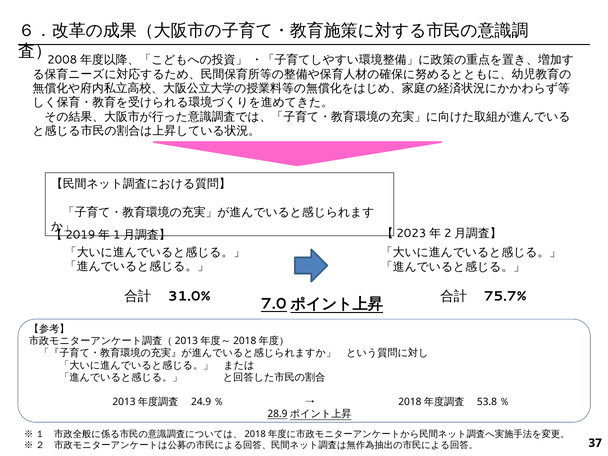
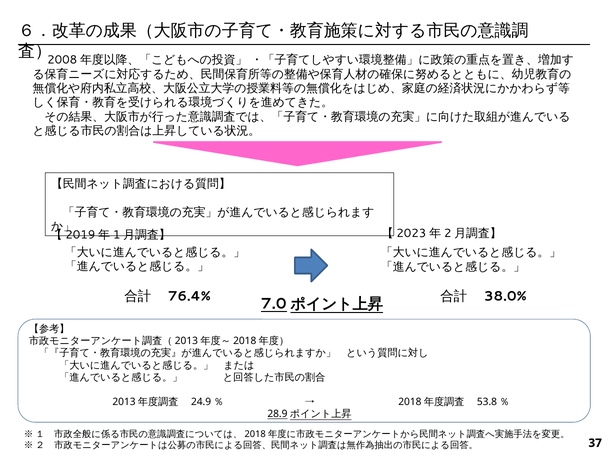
31.0%: 31.0% -> 76.4%
75.7%: 75.7% -> 38.0%
